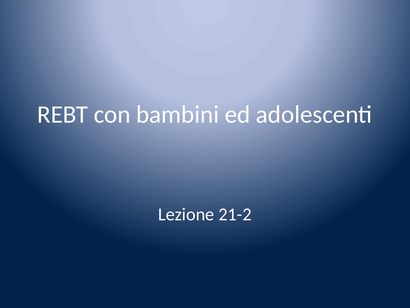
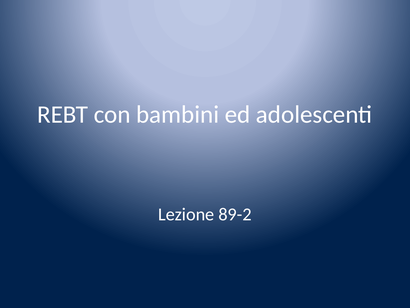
21-2: 21-2 -> 89-2
